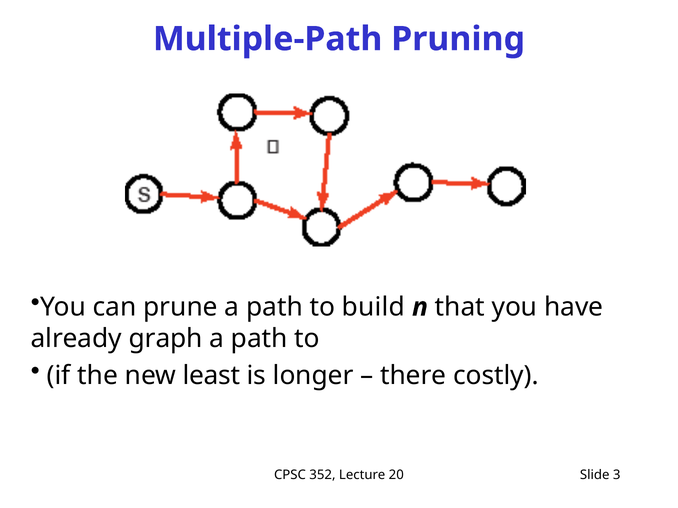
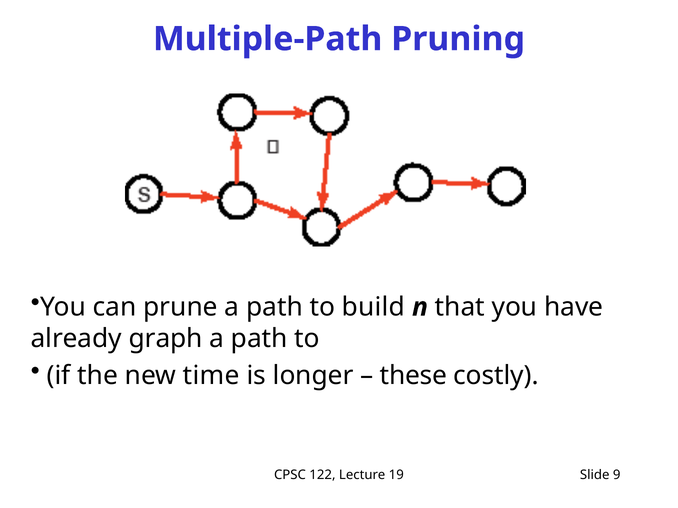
least: least -> time
there: there -> these
352: 352 -> 122
20: 20 -> 19
3: 3 -> 9
